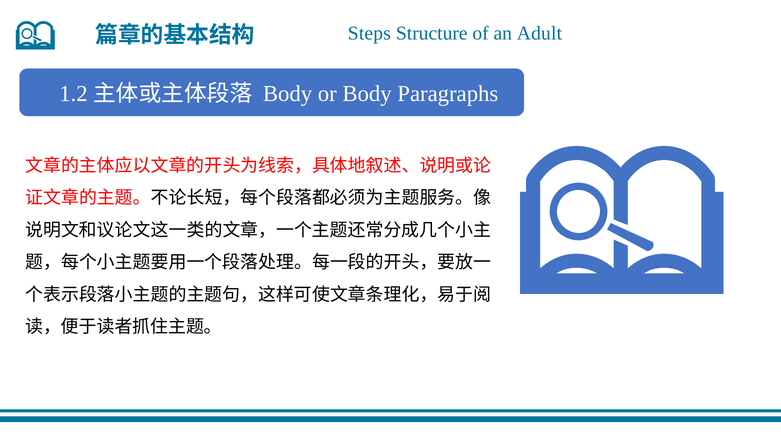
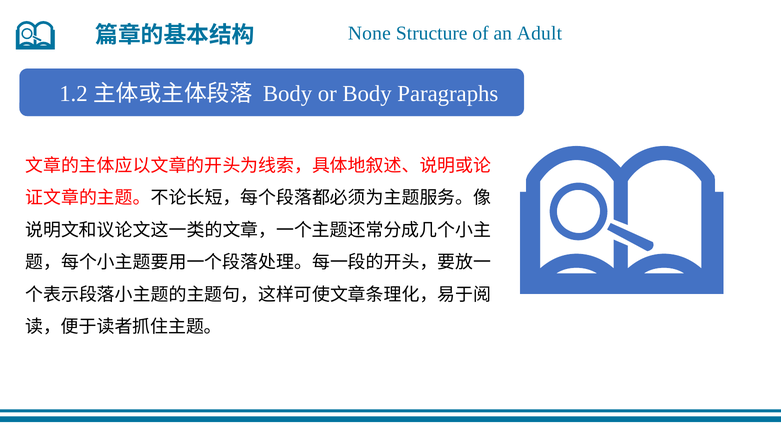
Steps: Steps -> None
